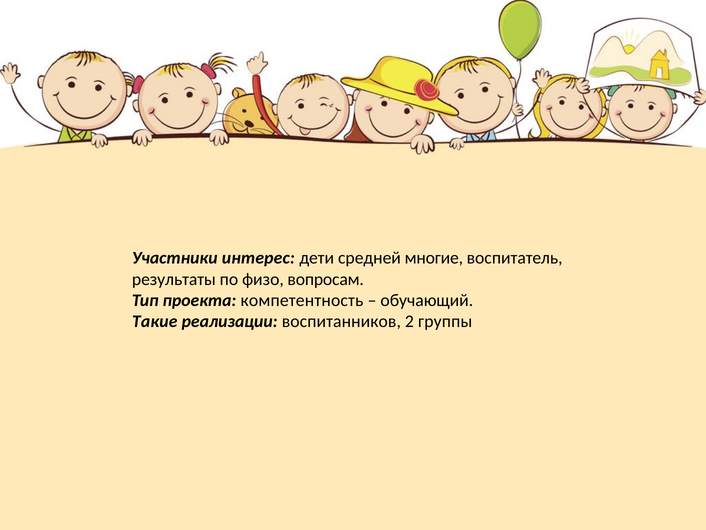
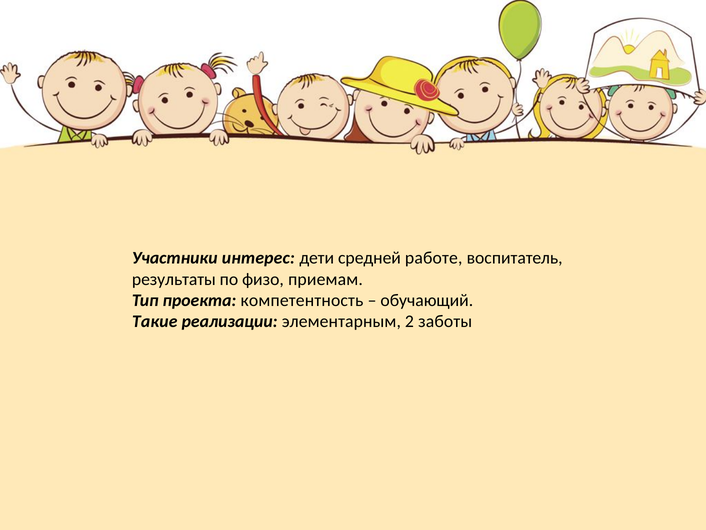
многие: многие -> работе
вопросам: вопросам -> приемам
воспитанников: воспитанников -> элементарным
группы: группы -> заботы
